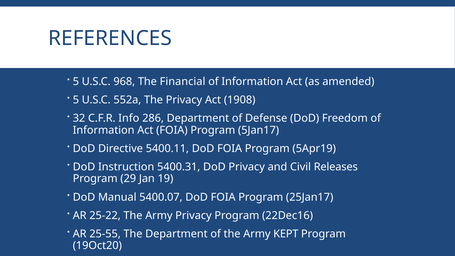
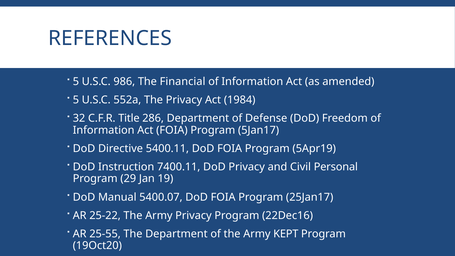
968: 968 -> 986
1908: 1908 -> 1984
Info: Info -> Title
5400.31: 5400.31 -> 7400.11
Releases: Releases -> Personal
